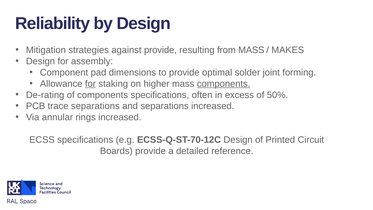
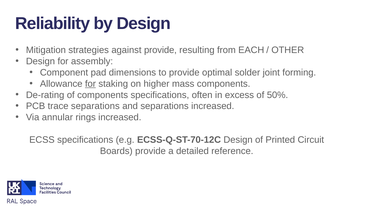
from MASS: MASS -> EACH
MAKES: MAKES -> OTHER
components at (224, 84) underline: present -> none
